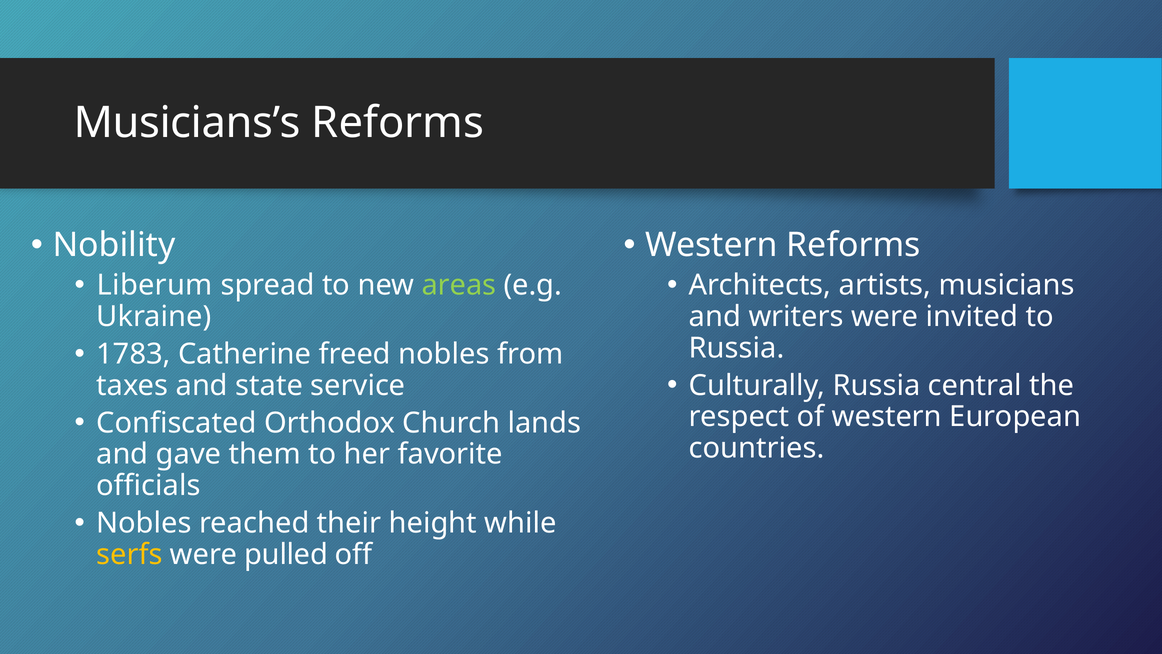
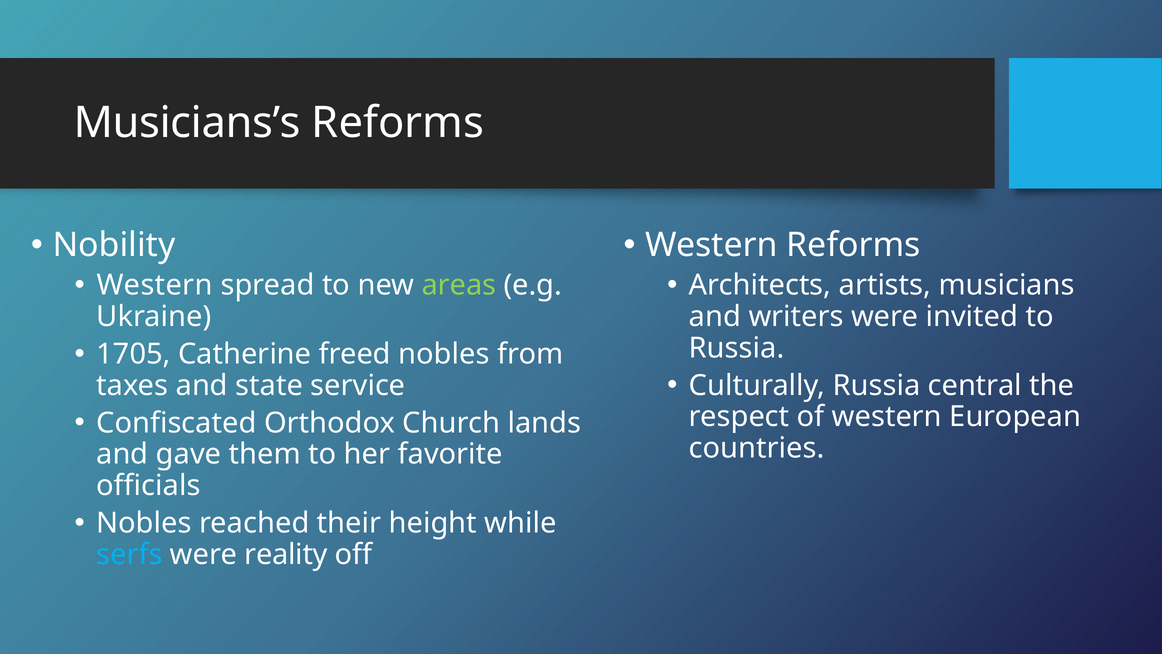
Liberum at (155, 285): Liberum -> Western
1783: 1783 -> 1705
serfs colour: yellow -> light blue
pulled: pulled -> reality
